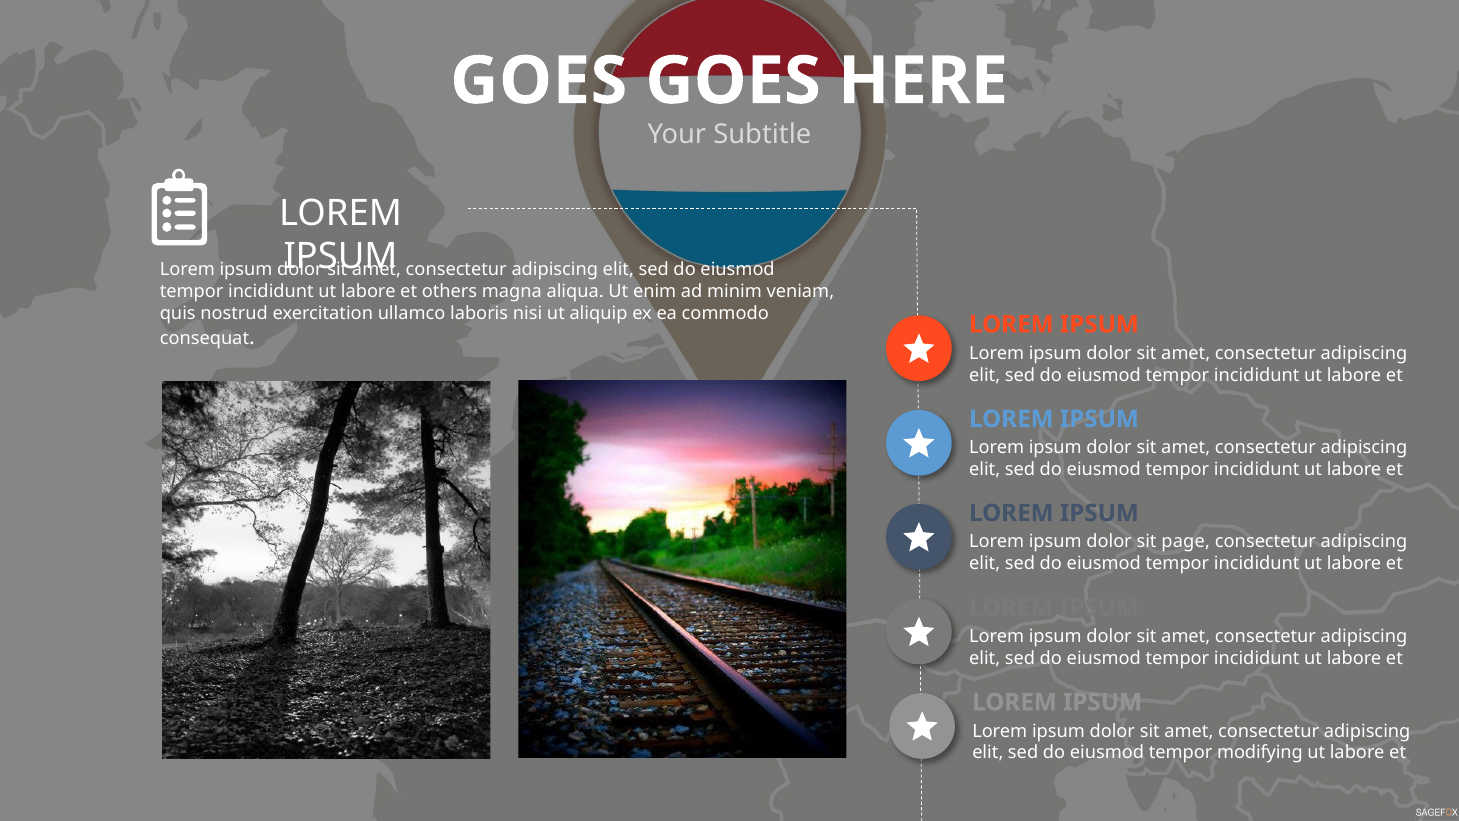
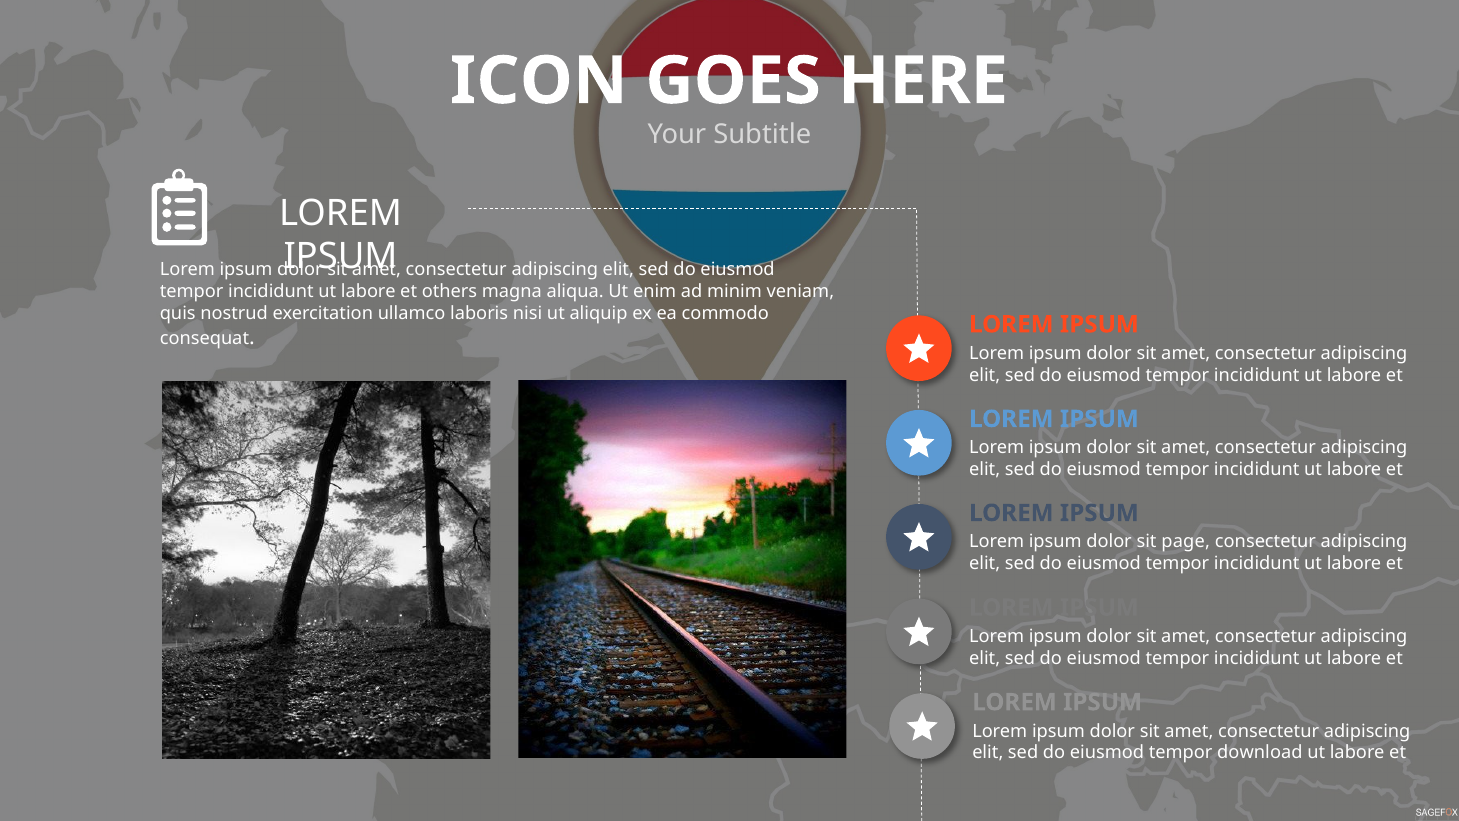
GOES at (539, 81): GOES -> ICON
modifying: modifying -> download
